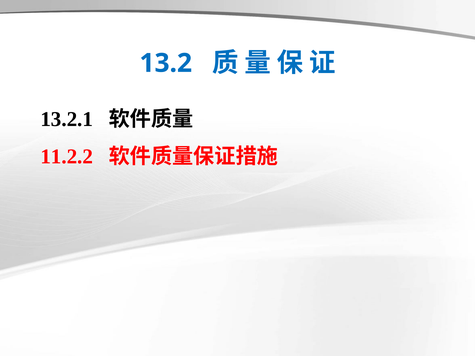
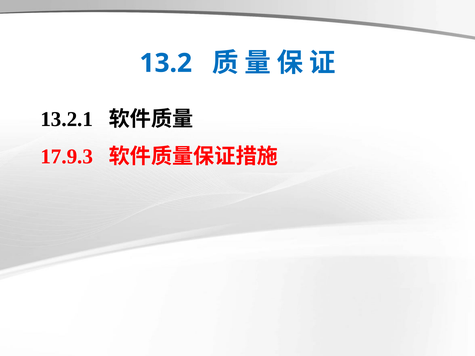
11.2.2: 11.2.2 -> 17.9.3
